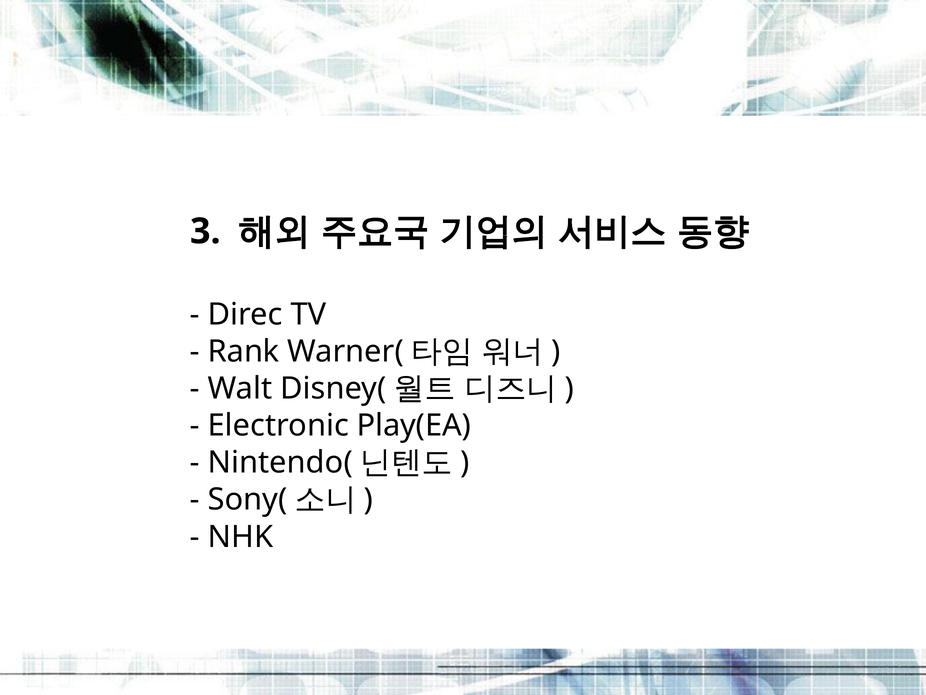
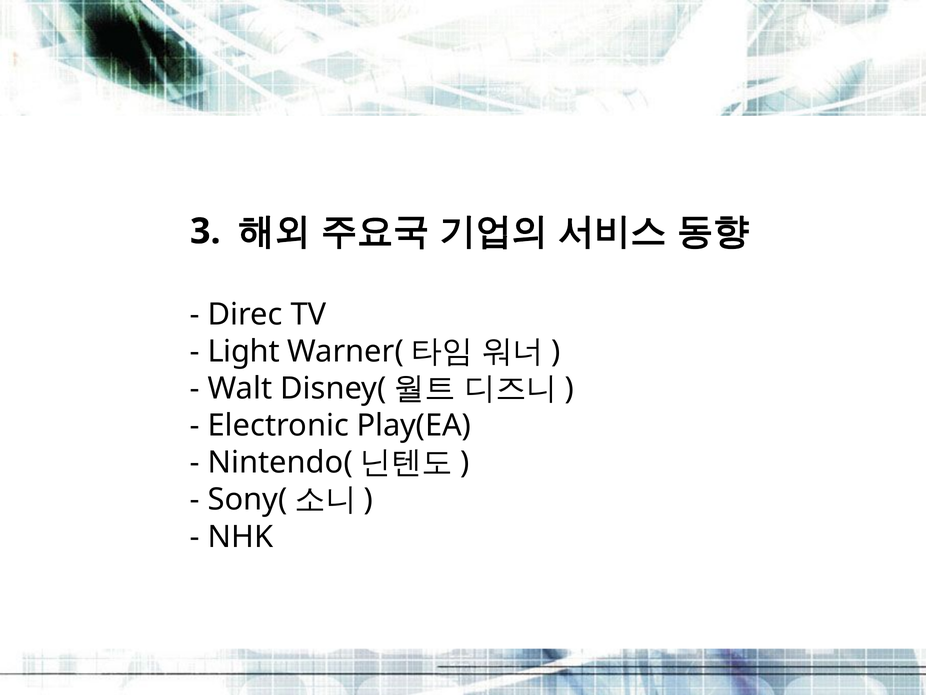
Rank: Rank -> Light
